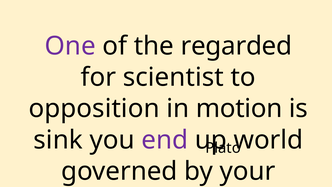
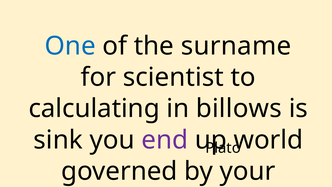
One colour: purple -> blue
regarded: regarded -> surname
opposition: opposition -> calculating
motion: motion -> billows
